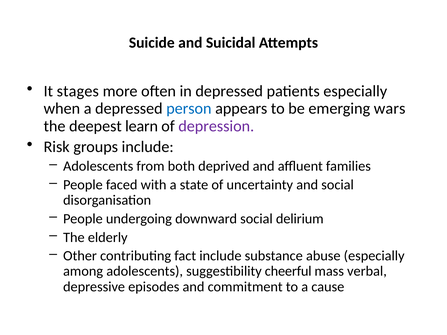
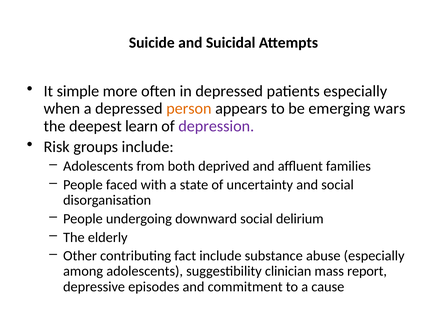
stages: stages -> simple
person colour: blue -> orange
cheerful: cheerful -> clinician
verbal: verbal -> report
